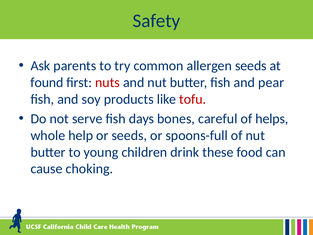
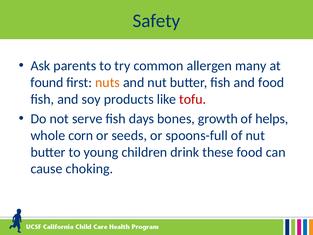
allergen seeds: seeds -> many
nuts colour: red -> orange
and pear: pear -> food
careful: careful -> growth
help: help -> corn
